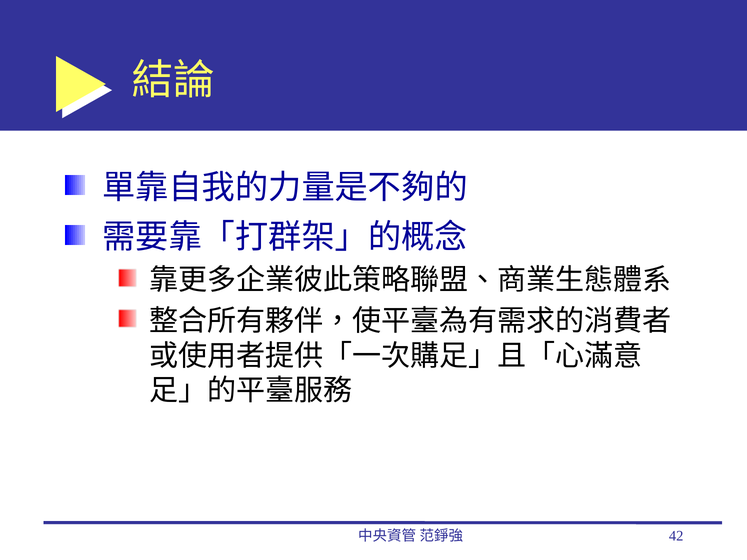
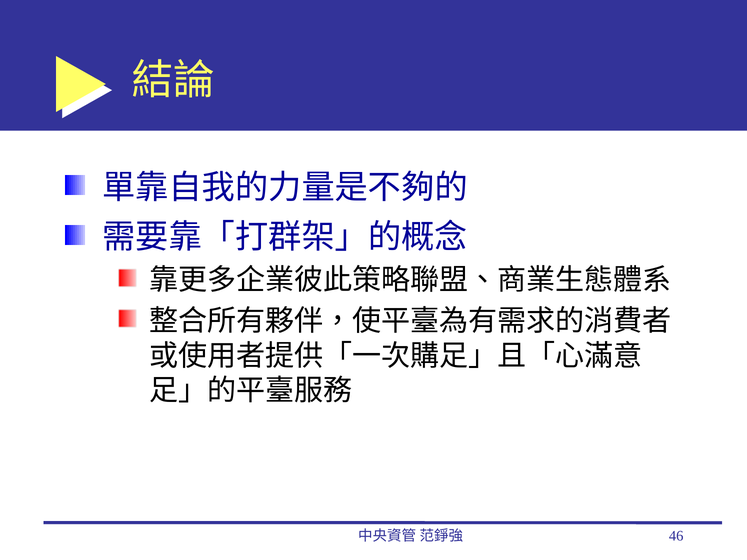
42: 42 -> 46
